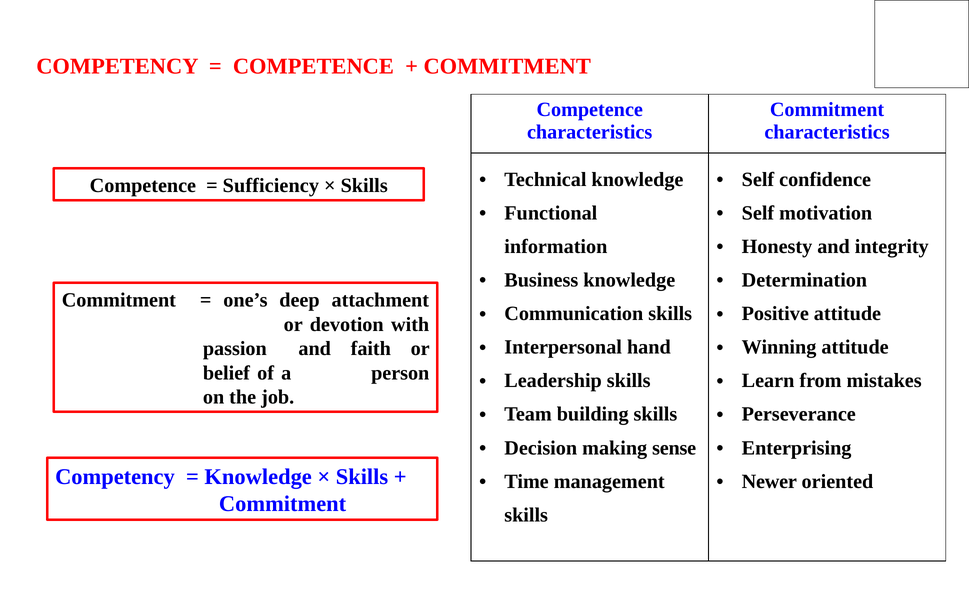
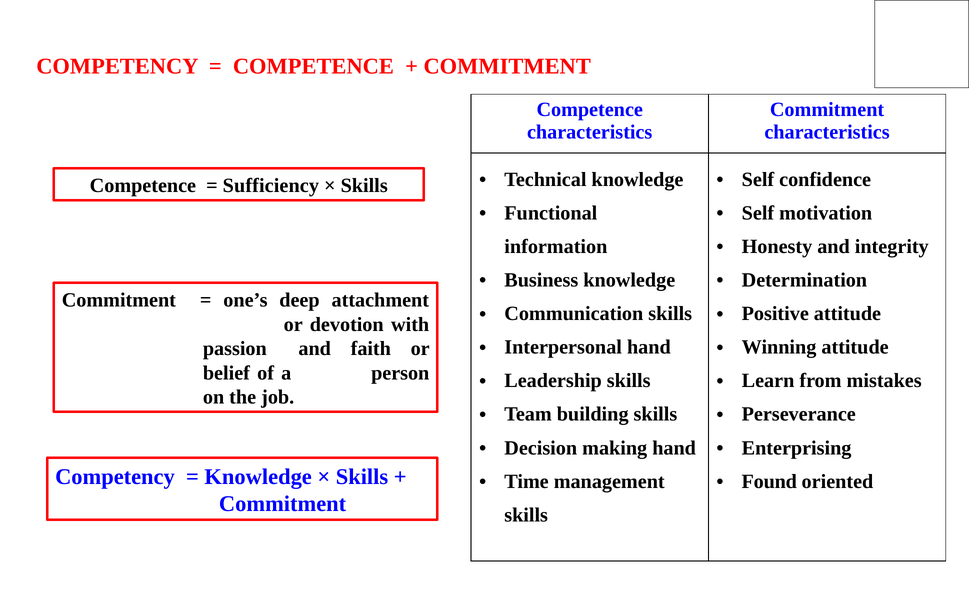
making sense: sense -> hand
Newer: Newer -> Found
